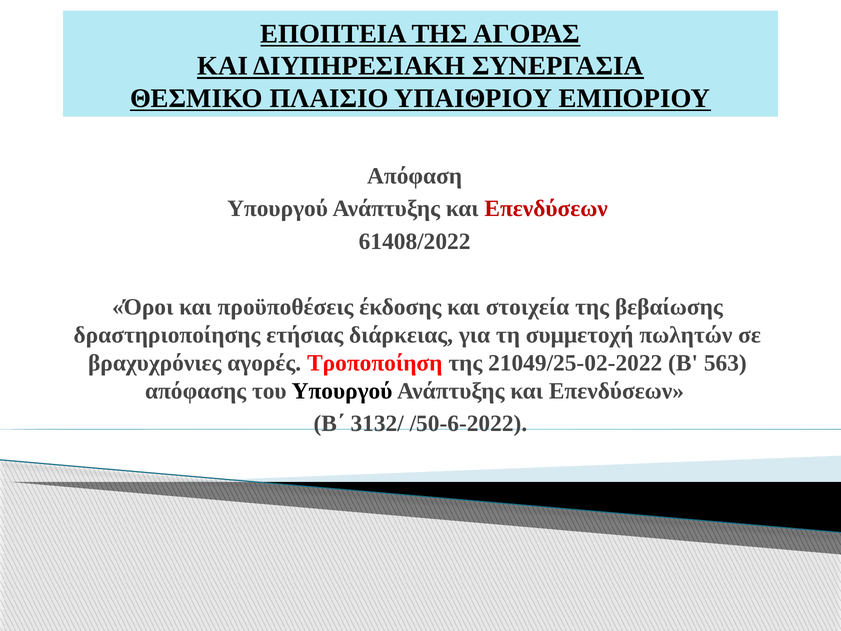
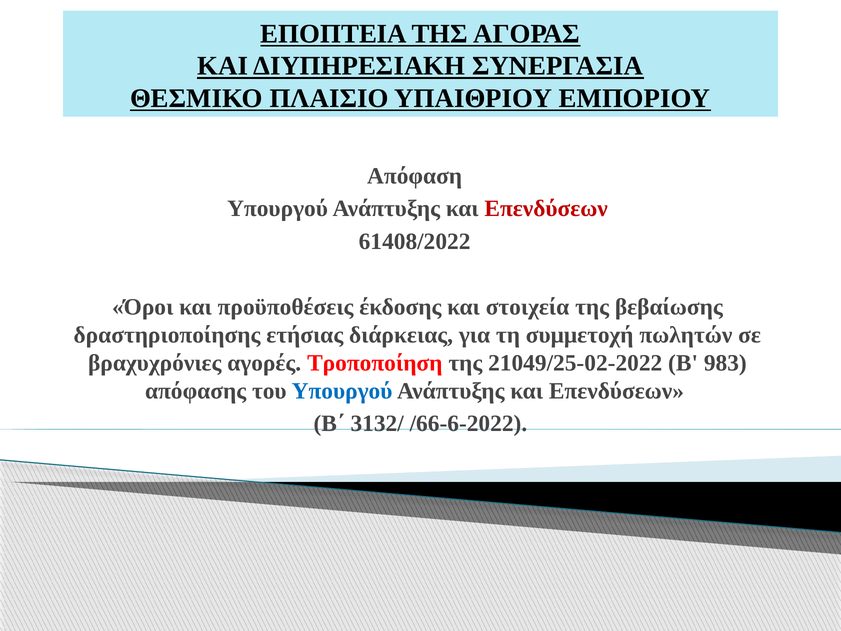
563: 563 -> 983
Υπουργού at (342, 391) colour: black -> blue
/50-6-2022: /50-6-2022 -> /66-6-2022
